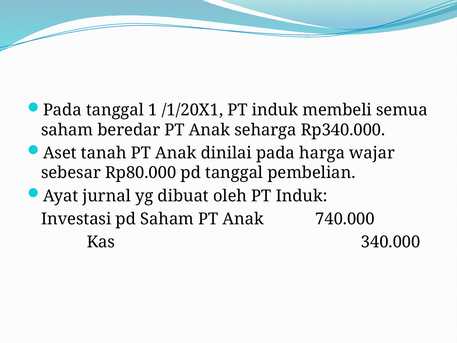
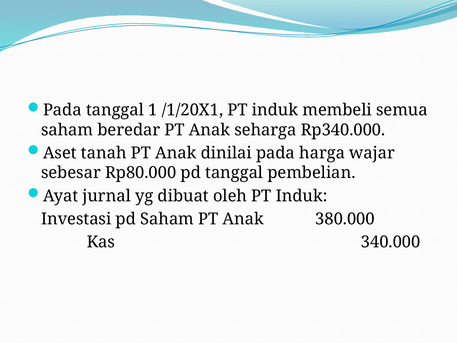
740.000: 740.000 -> 380.000
